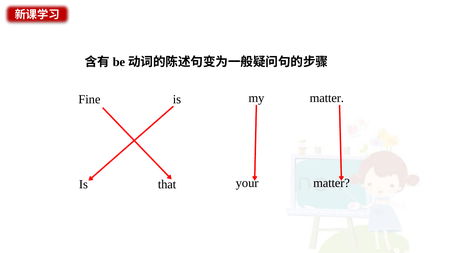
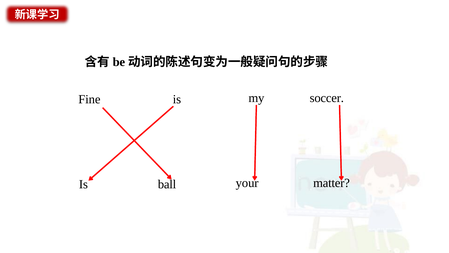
my matter: matter -> soccer
that: that -> ball
